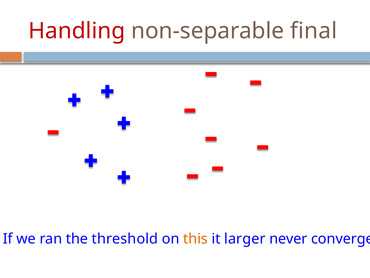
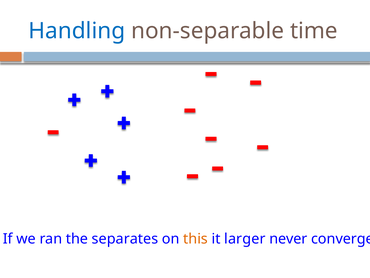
Handling colour: red -> blue
final: final -> time
threshold: threshold -> separates
